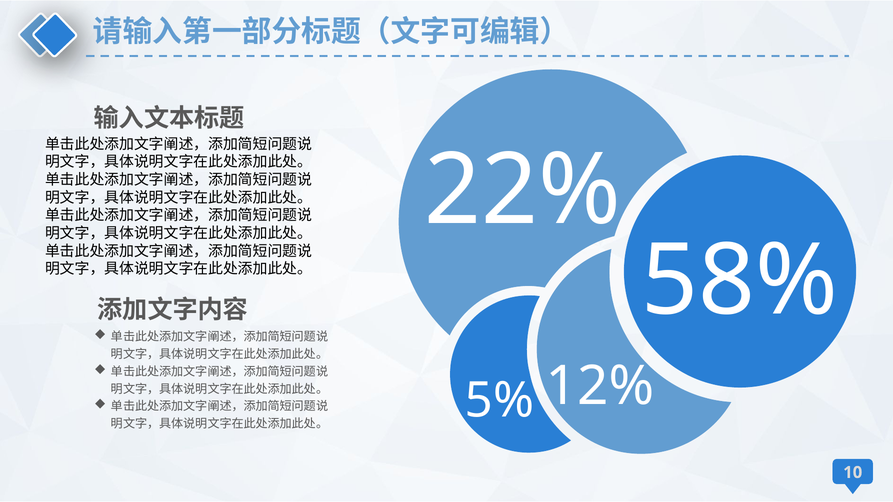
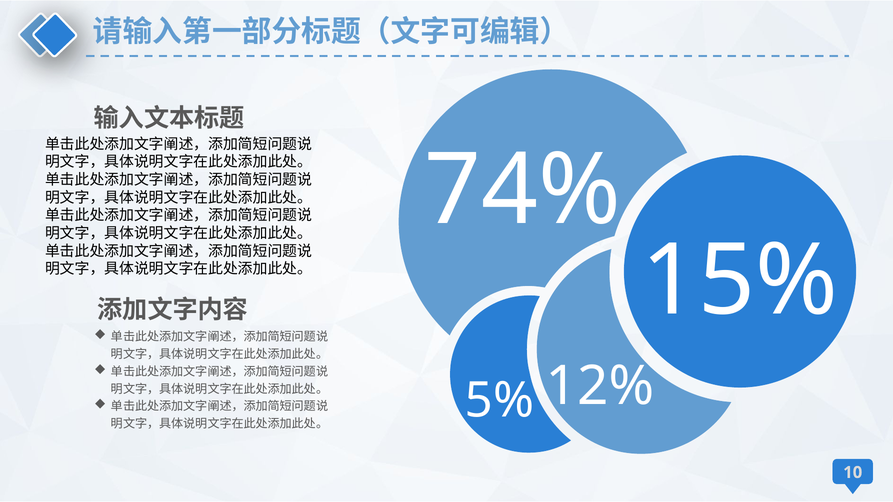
22%: 22% -> 74%
58%: 58% -> 15%
